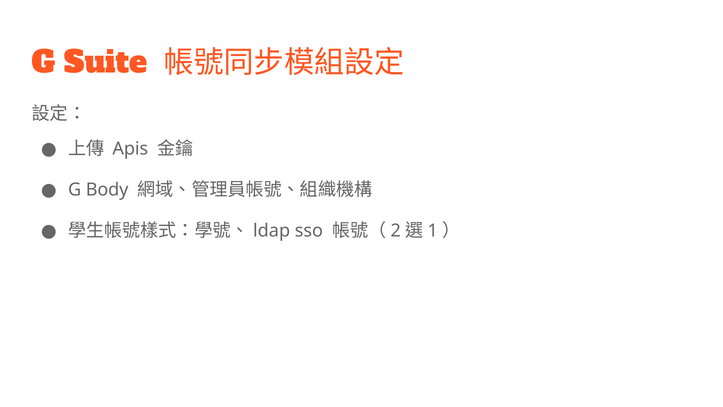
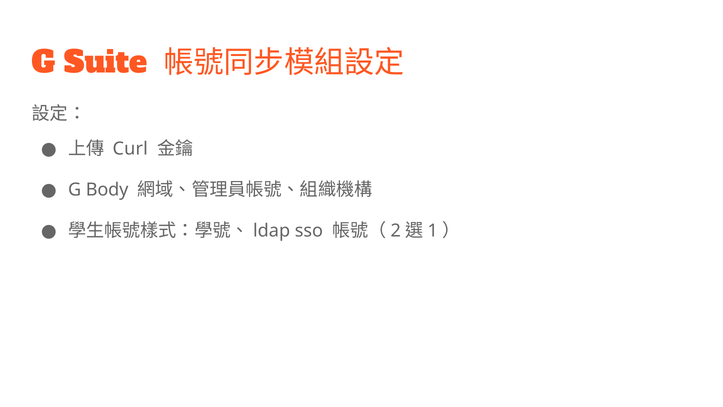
Apis: Apis -> Curl
